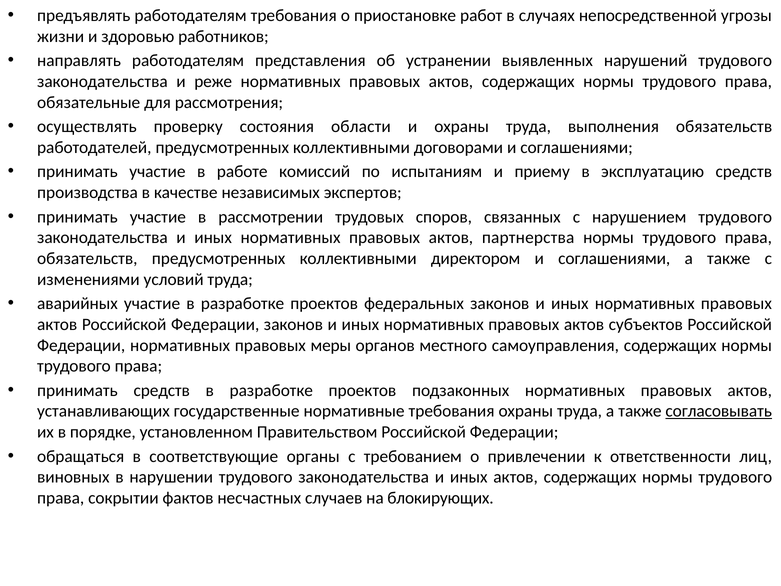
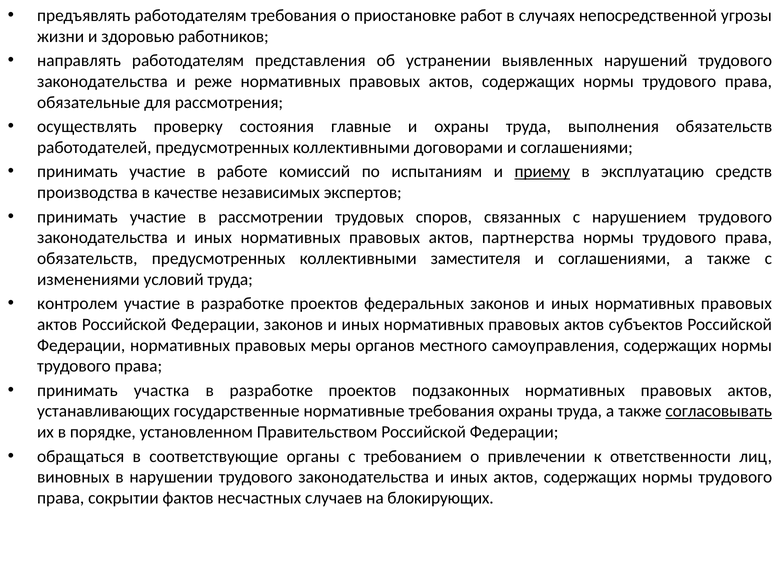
области: области -> главные
приему underline: none -> present
директором: директором -> заместителя
аварийных: аварийных -> контролем
принимать средств: средств -> участка
